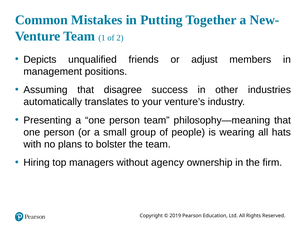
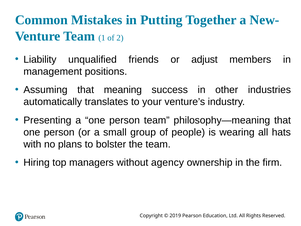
Depicts: Depicts -> Liability
disagree: disagree -> meaning
